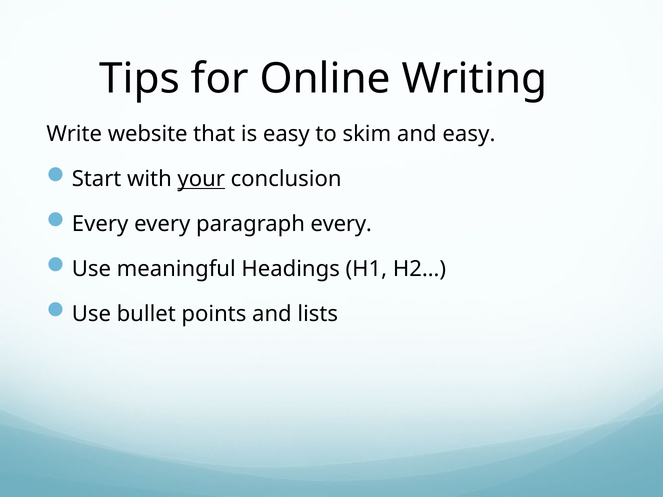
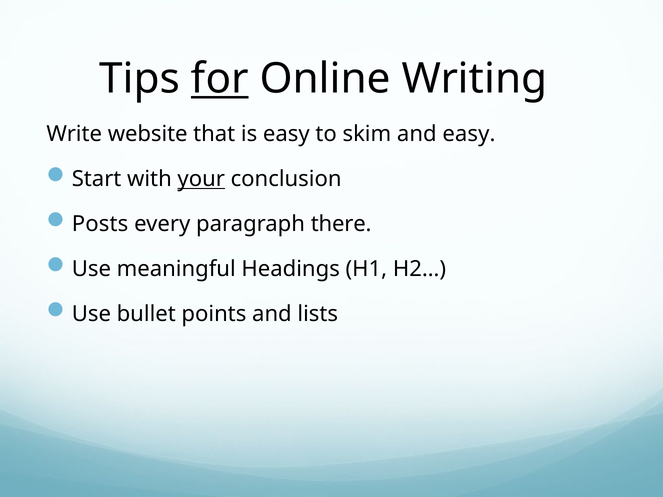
for underline: none -> present
Every at (100, 224): Every -> Posts
paragraph every: every -> there
